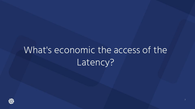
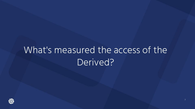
economic: economic -> measured
Latency: Latency -> Derived
